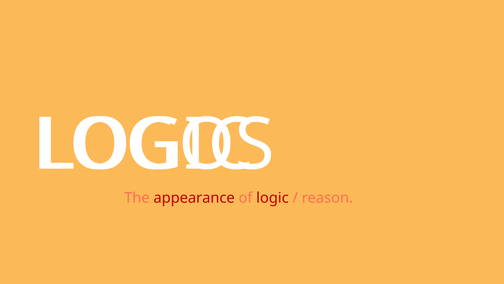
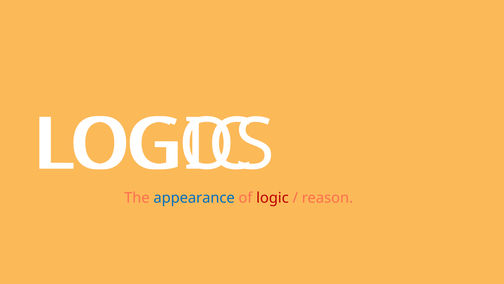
appearance colour: red -> blue
